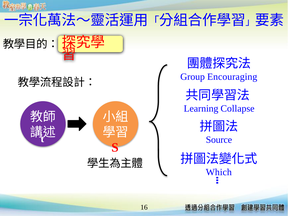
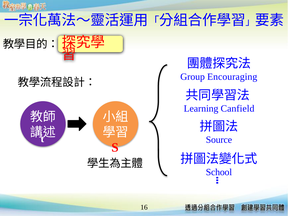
Collapse: Collapse -> Canfield
Which: Which -> School
